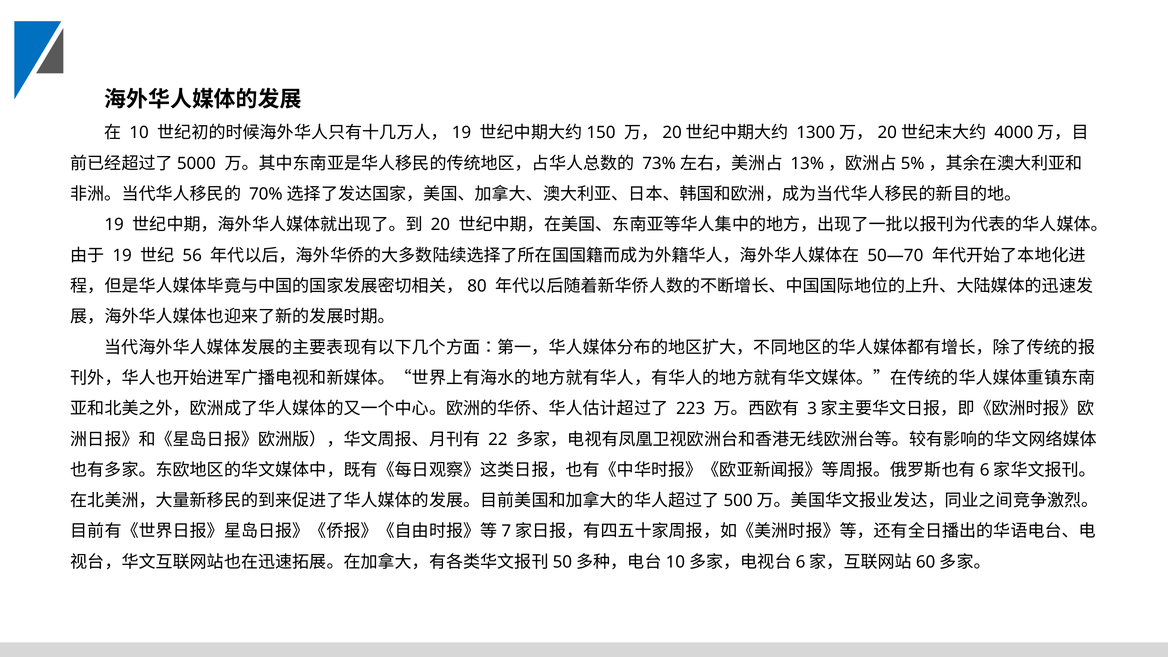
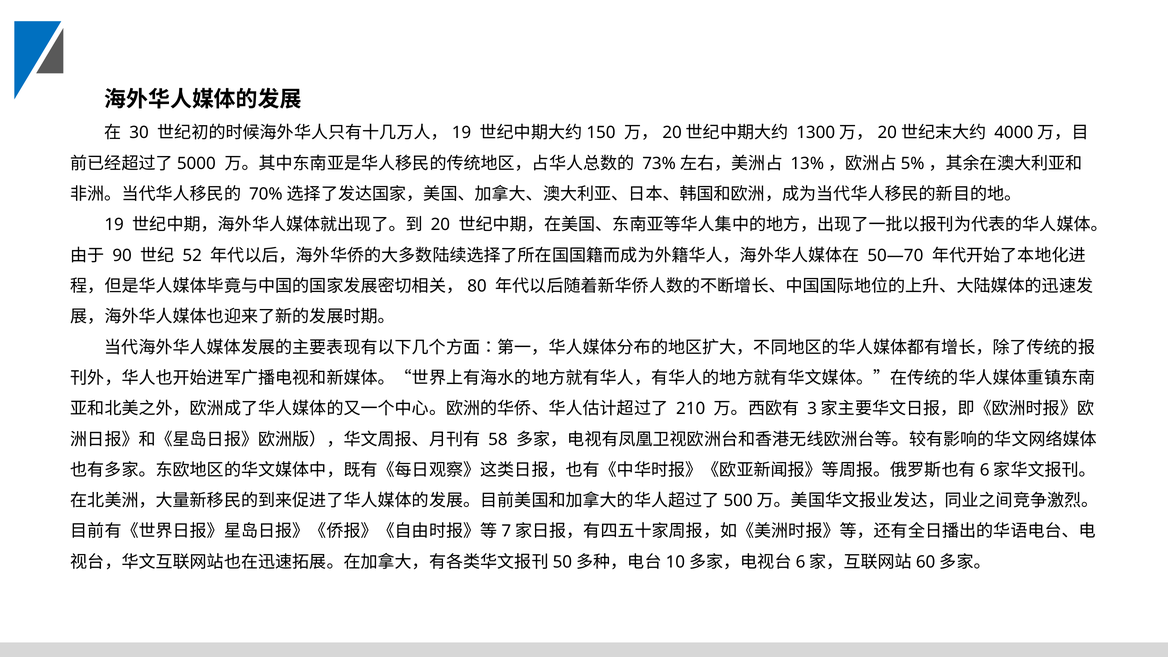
10: 10 -> 30
19 at (122, 255): 19 -> 90
56: 56 -> 52
223: 223 -> 210
22: 22 -> 58
